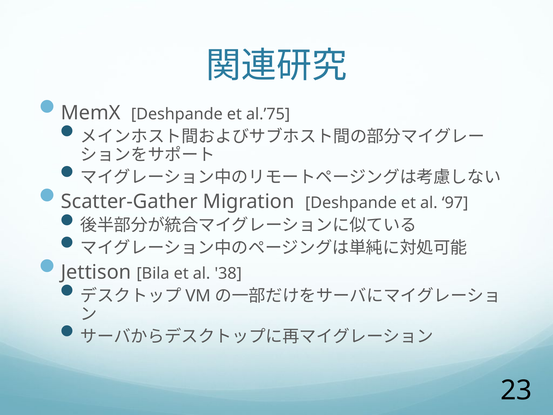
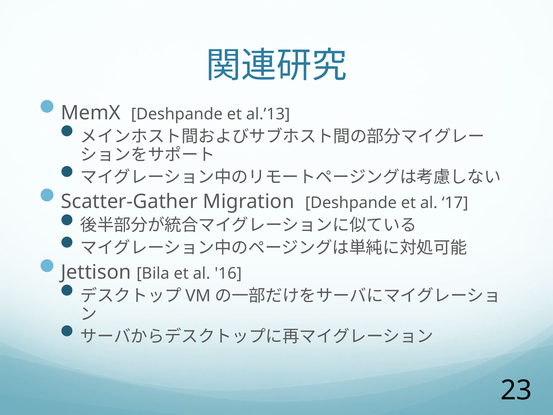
al.’75: al.’75 -> al.’13
97: 97 -> 17
38: 38 -> 16
